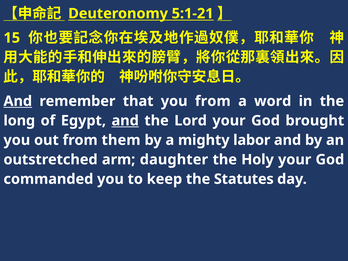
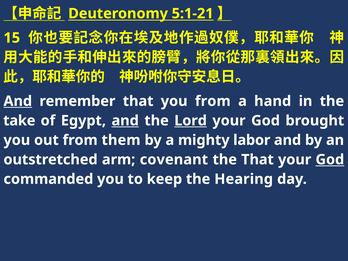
word: word -> hand
long: long -> take
Lord underline: none -> present
daughter: daughter -> covenant
the Holy: Holy -> That
God at (330, 160) underline: none -> present
Statutes: Statutes -> Hearing
